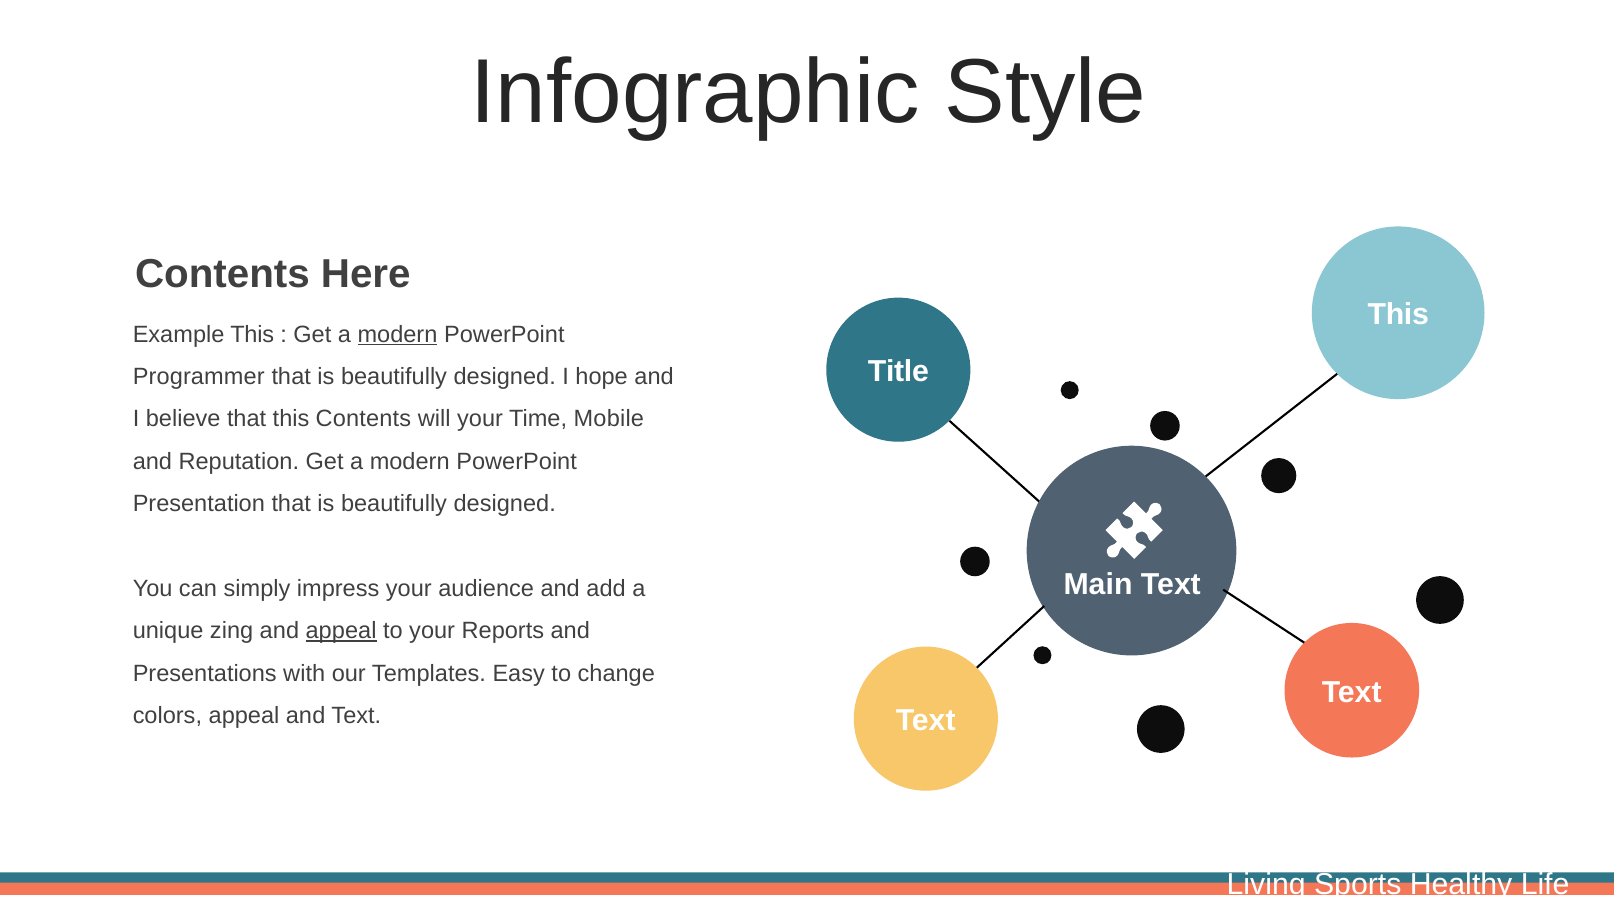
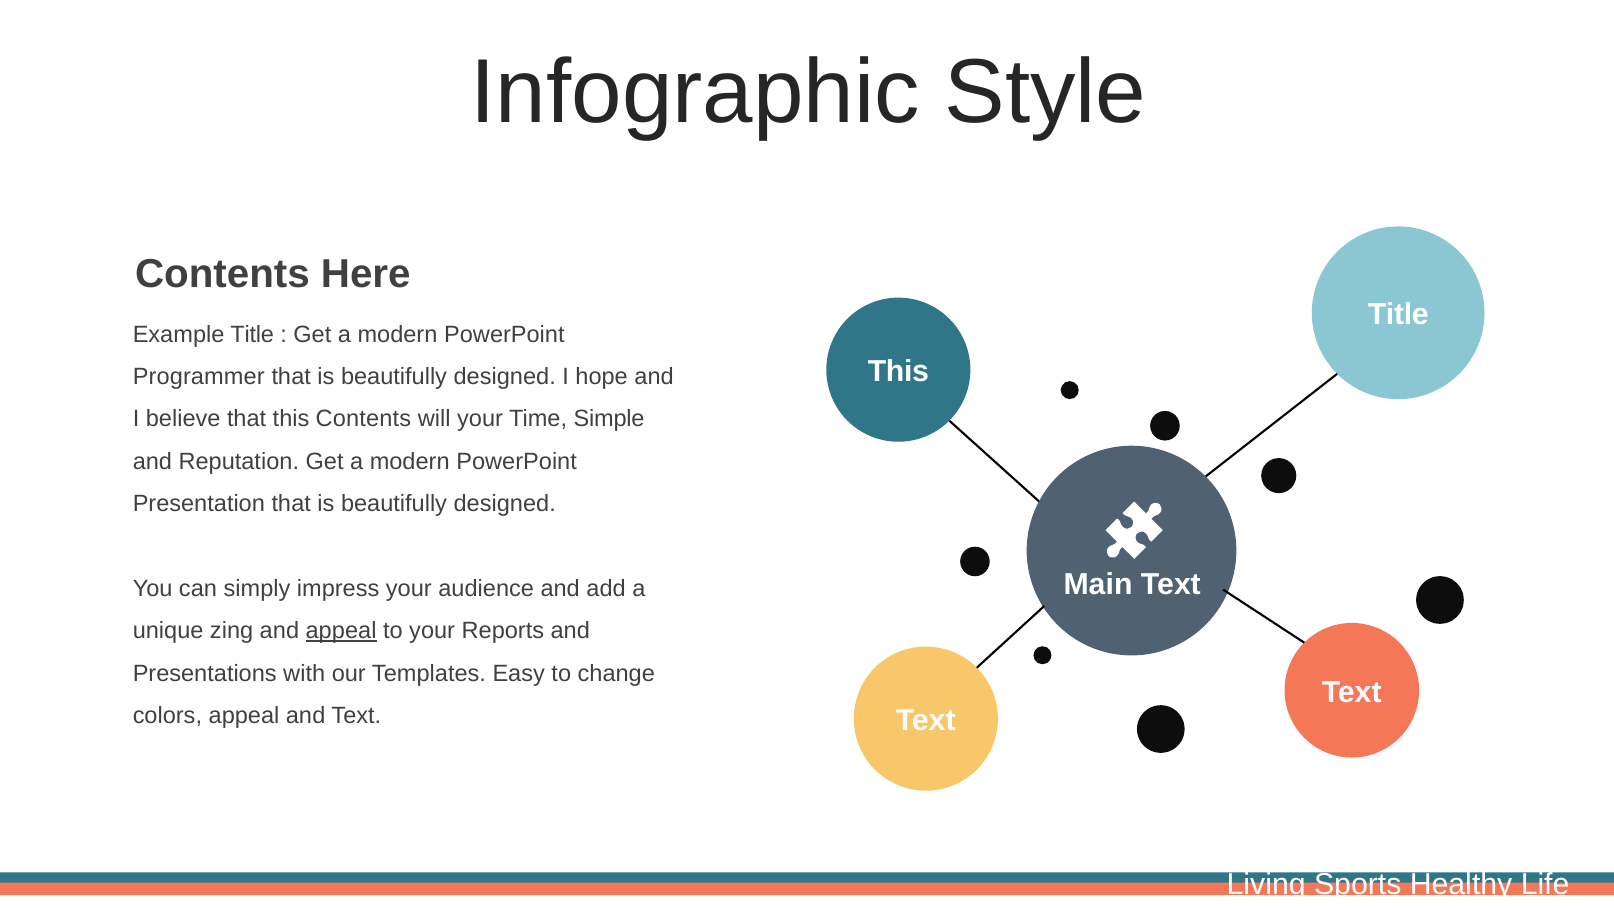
This at (1398, 315): This -> Title
Example This: This -> Title
modern at (398, 334) underline: present -> none
Title at (898, 372): Title -> This
Mobile: Mobile -> Simple
